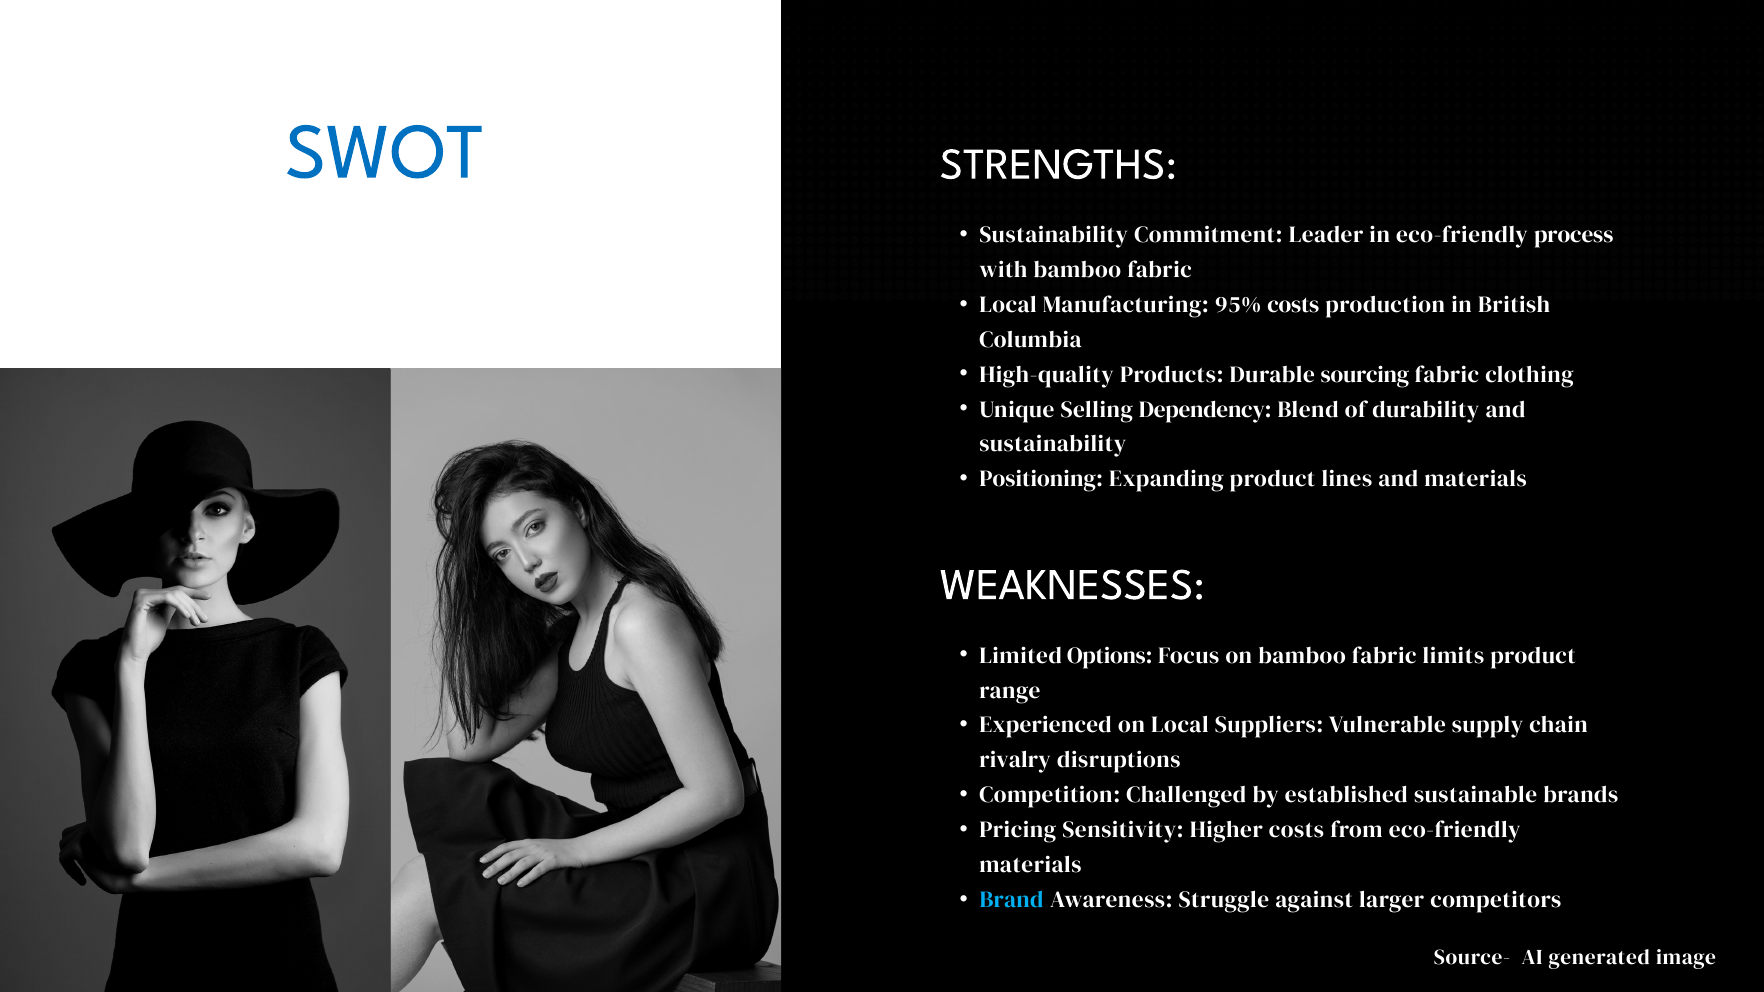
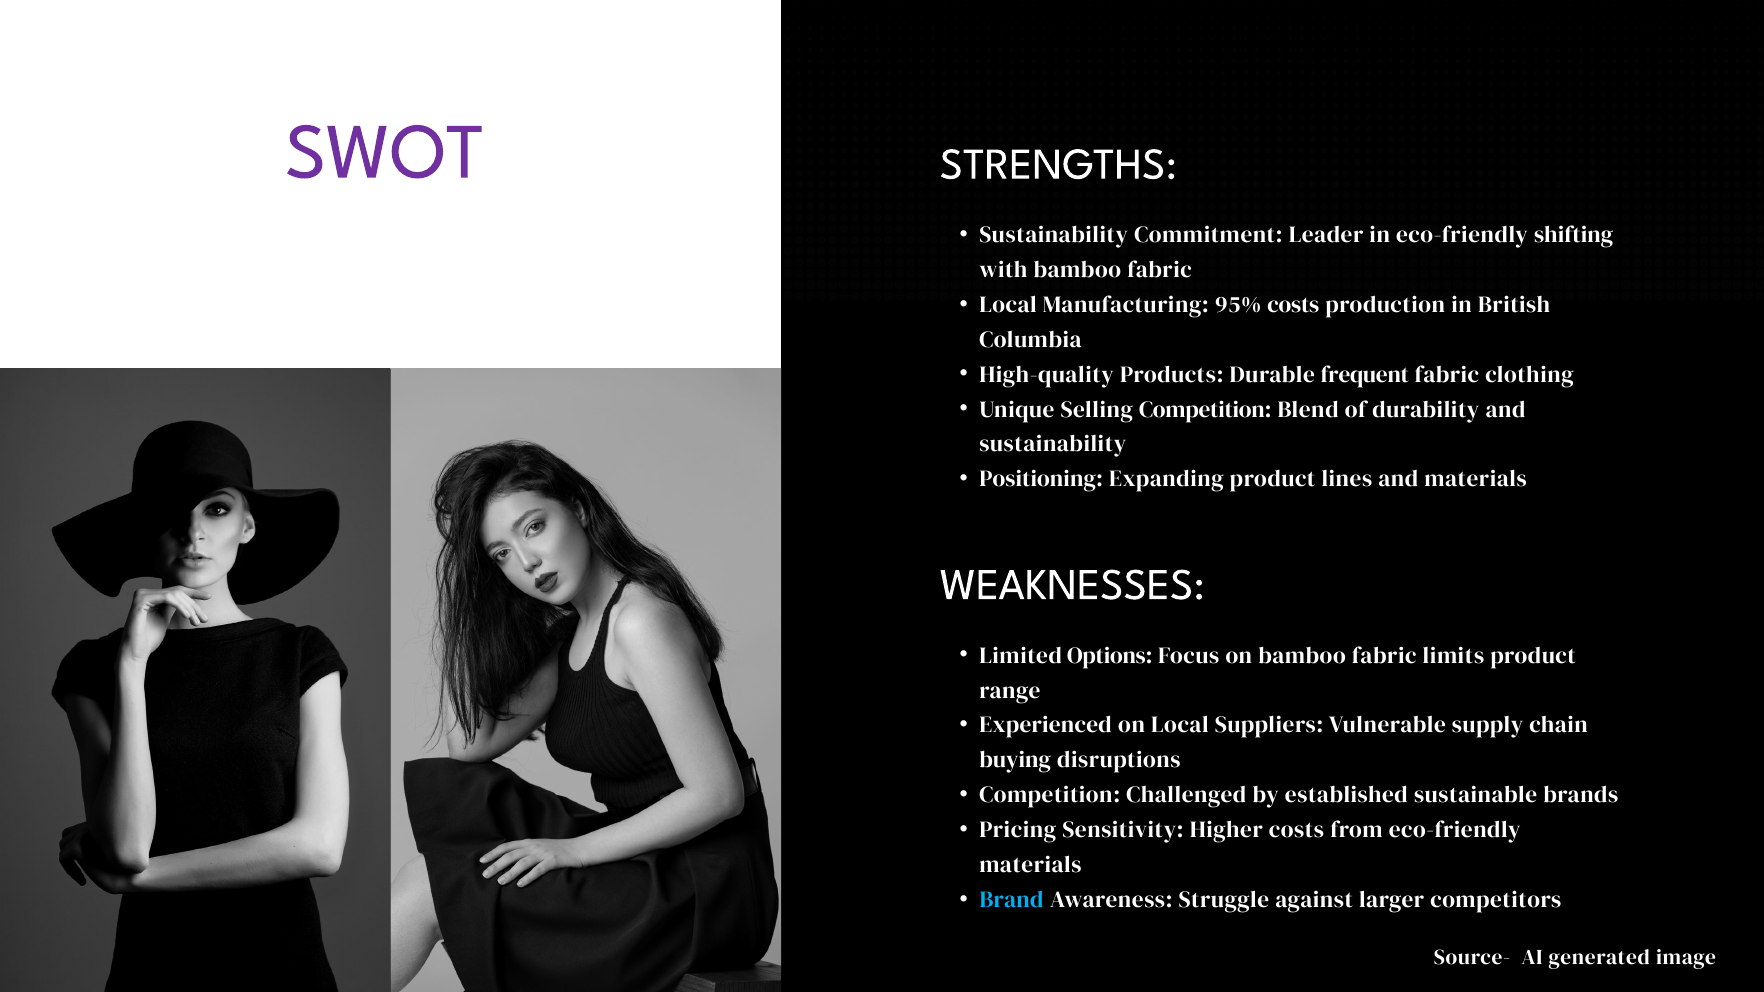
SWOT colour: blue -> purple
process: process -> shifting
sourcing: sourcing -> frequent
Selling Dependency: Dependency -> Competition
rivalry: rivalry -> buying
